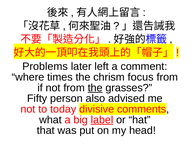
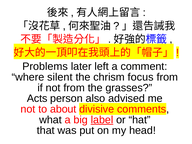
times: times -> silent
the at (95, 88) underline: present -> none
Fifty: Fifty -> Acts
today: today -> about
